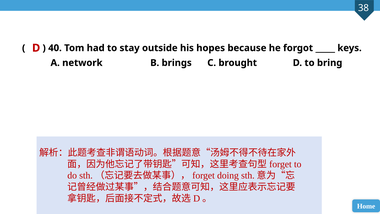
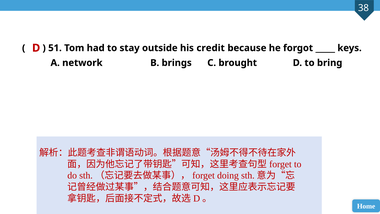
40: 40 -> 51
hopes: hopes -> credit
